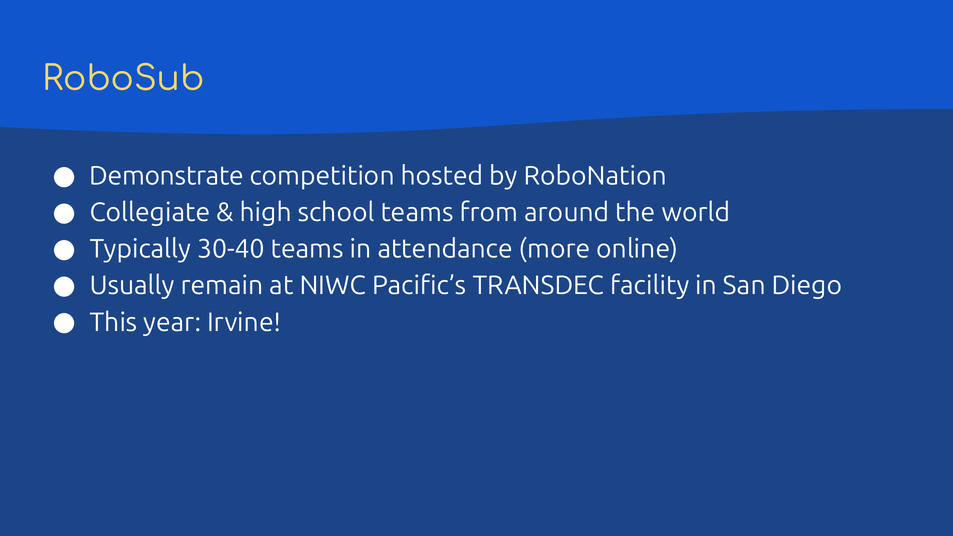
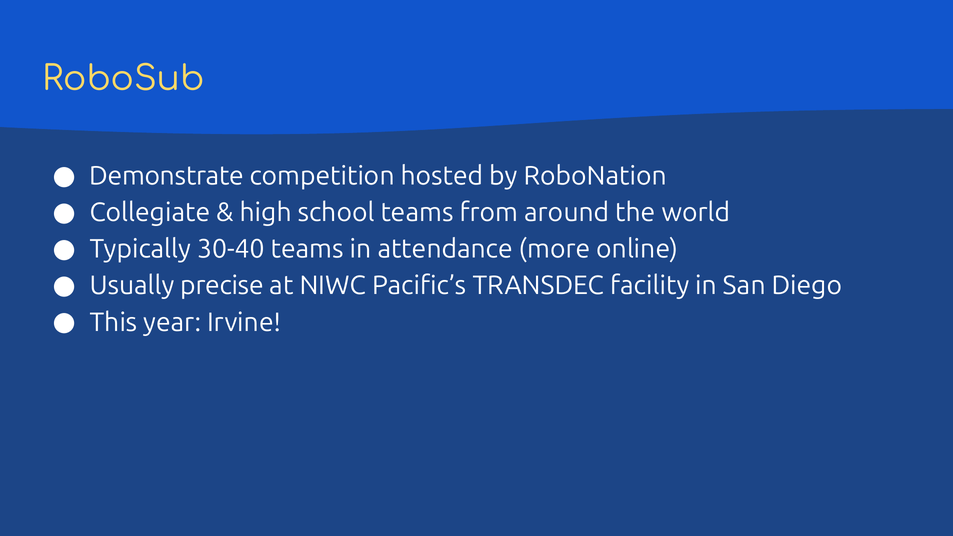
remain: remain -> precise
